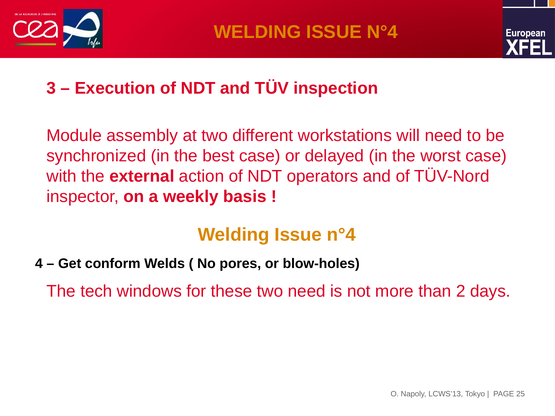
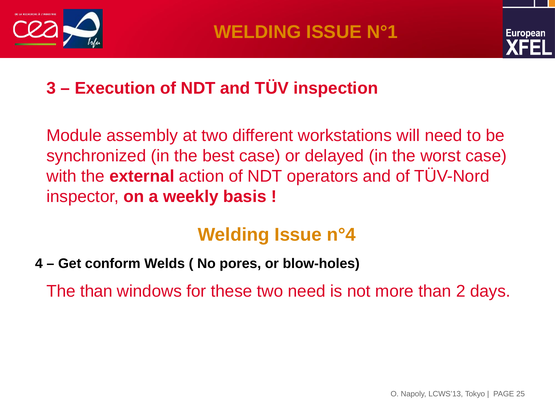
N°4 at (382, 32): N°4 -> N°1
The tech: tech -> than
